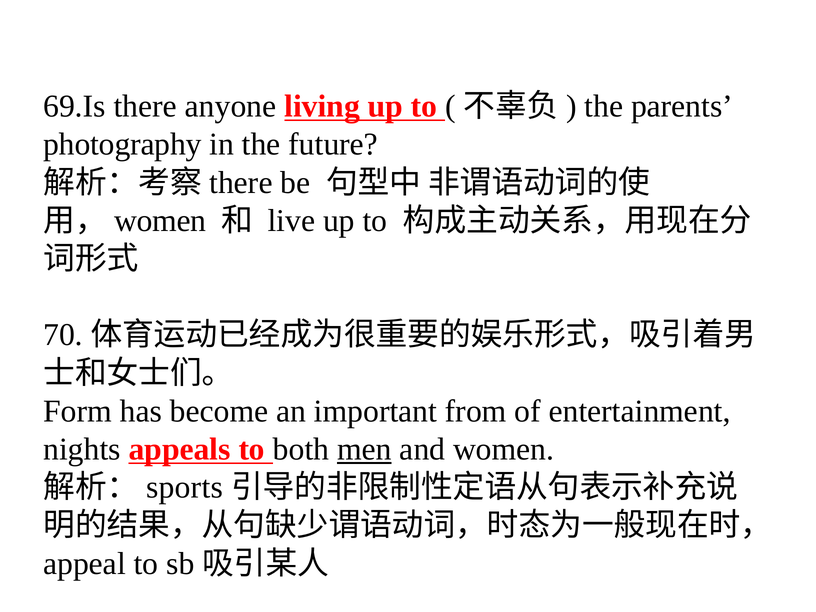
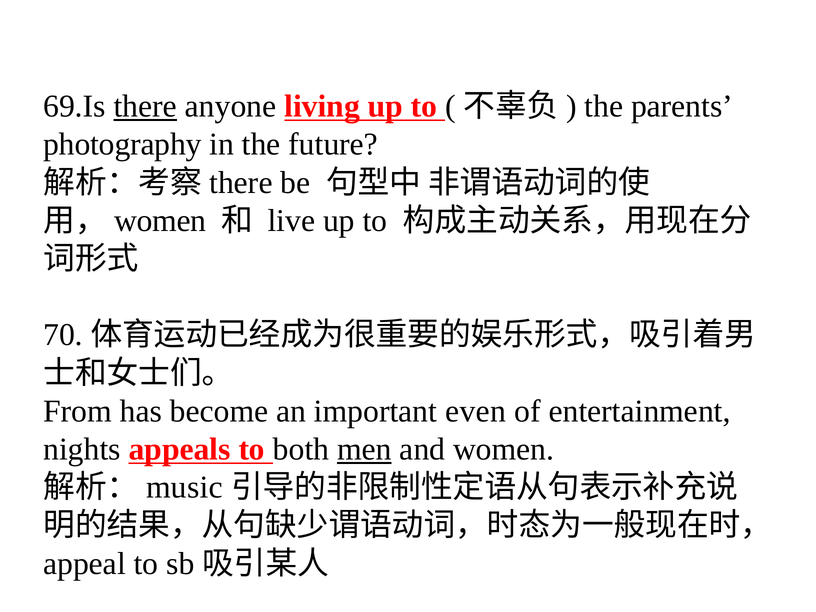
there at (145, 106) underline: none -> present
Form: Form -> From
from: from -> even
sports: sports -> music
